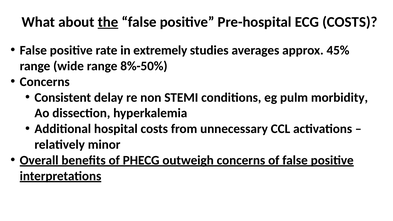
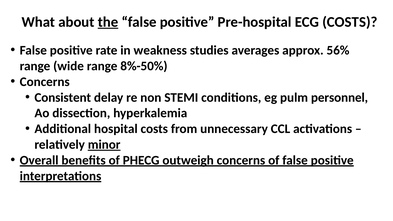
extremely: extremely -> weakness
45%: 45% -> 56%
morbidity: morbidity -> personnel
minor underline: none -> present
